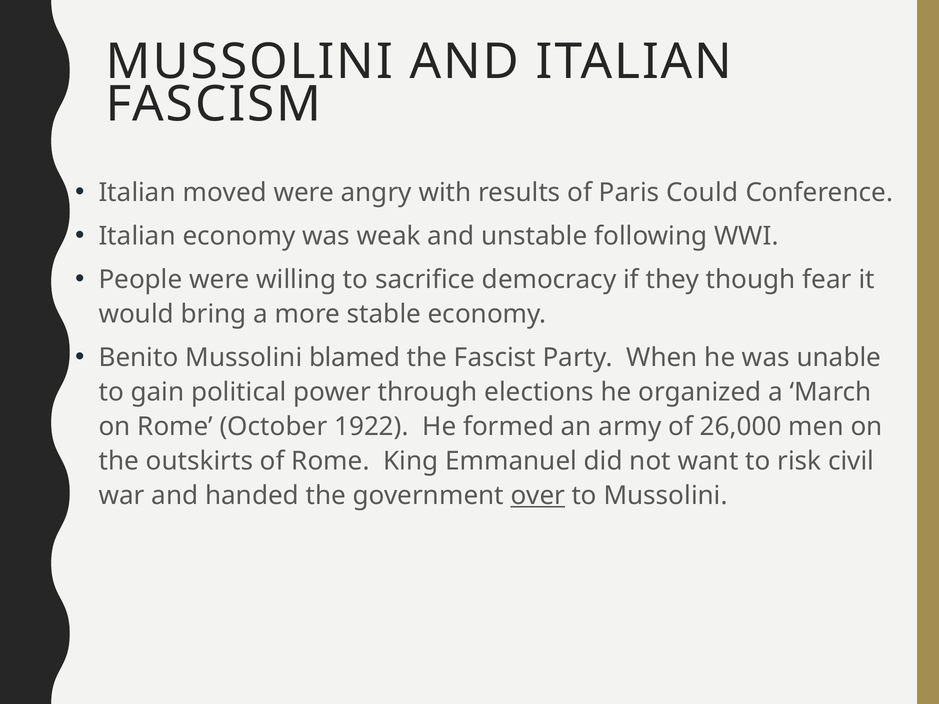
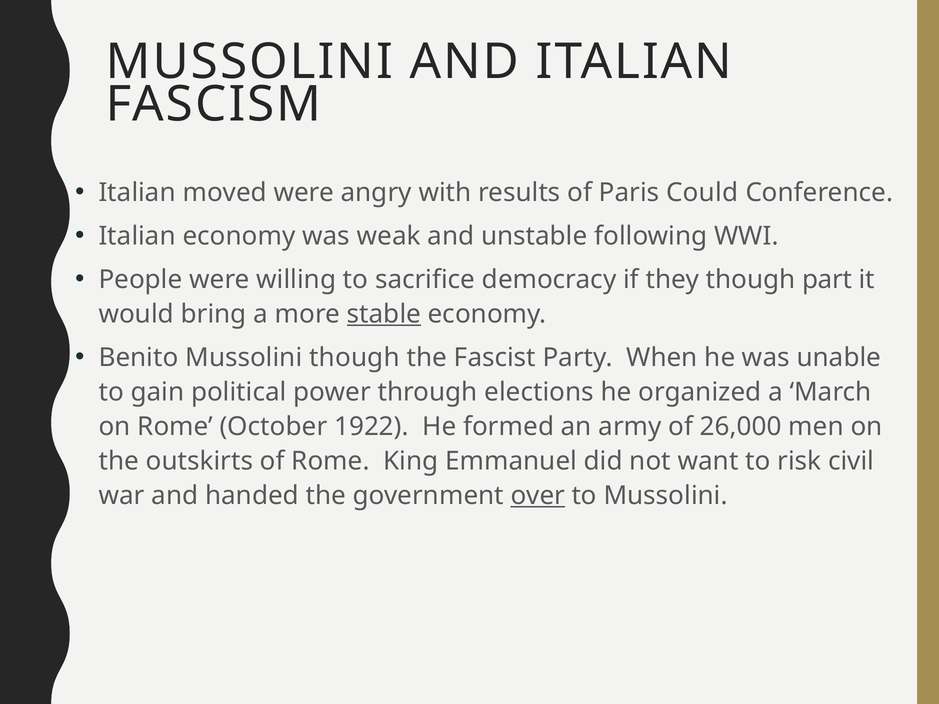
fear: fear -> part
stable underline: none -> present
Mussolini blamed: blamed -> though
